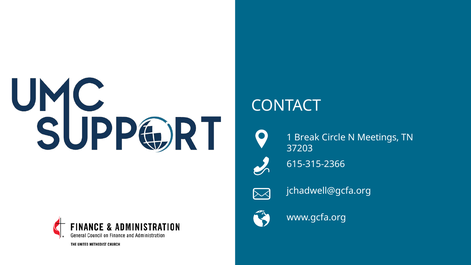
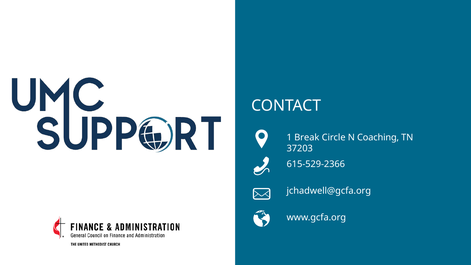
Meetings: Meetings -> Coaching
615-315-2366: 615-315-2366 -> 615-529-2366
